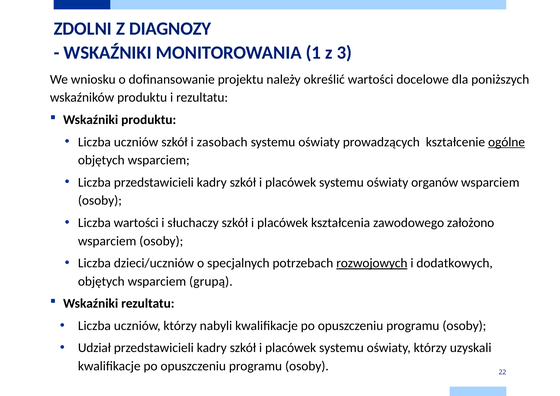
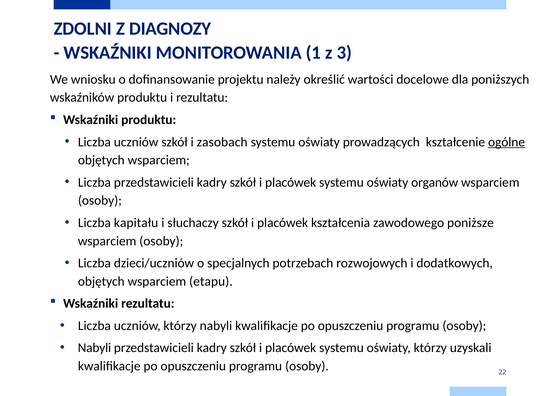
Liczba wartości: wartości -> kapitału
założono: założono -> poniższe
rozwojowych underline: present -> none
grupą: grupą -> etapu
Udział at (94, 348): Udział -> Nabyli
